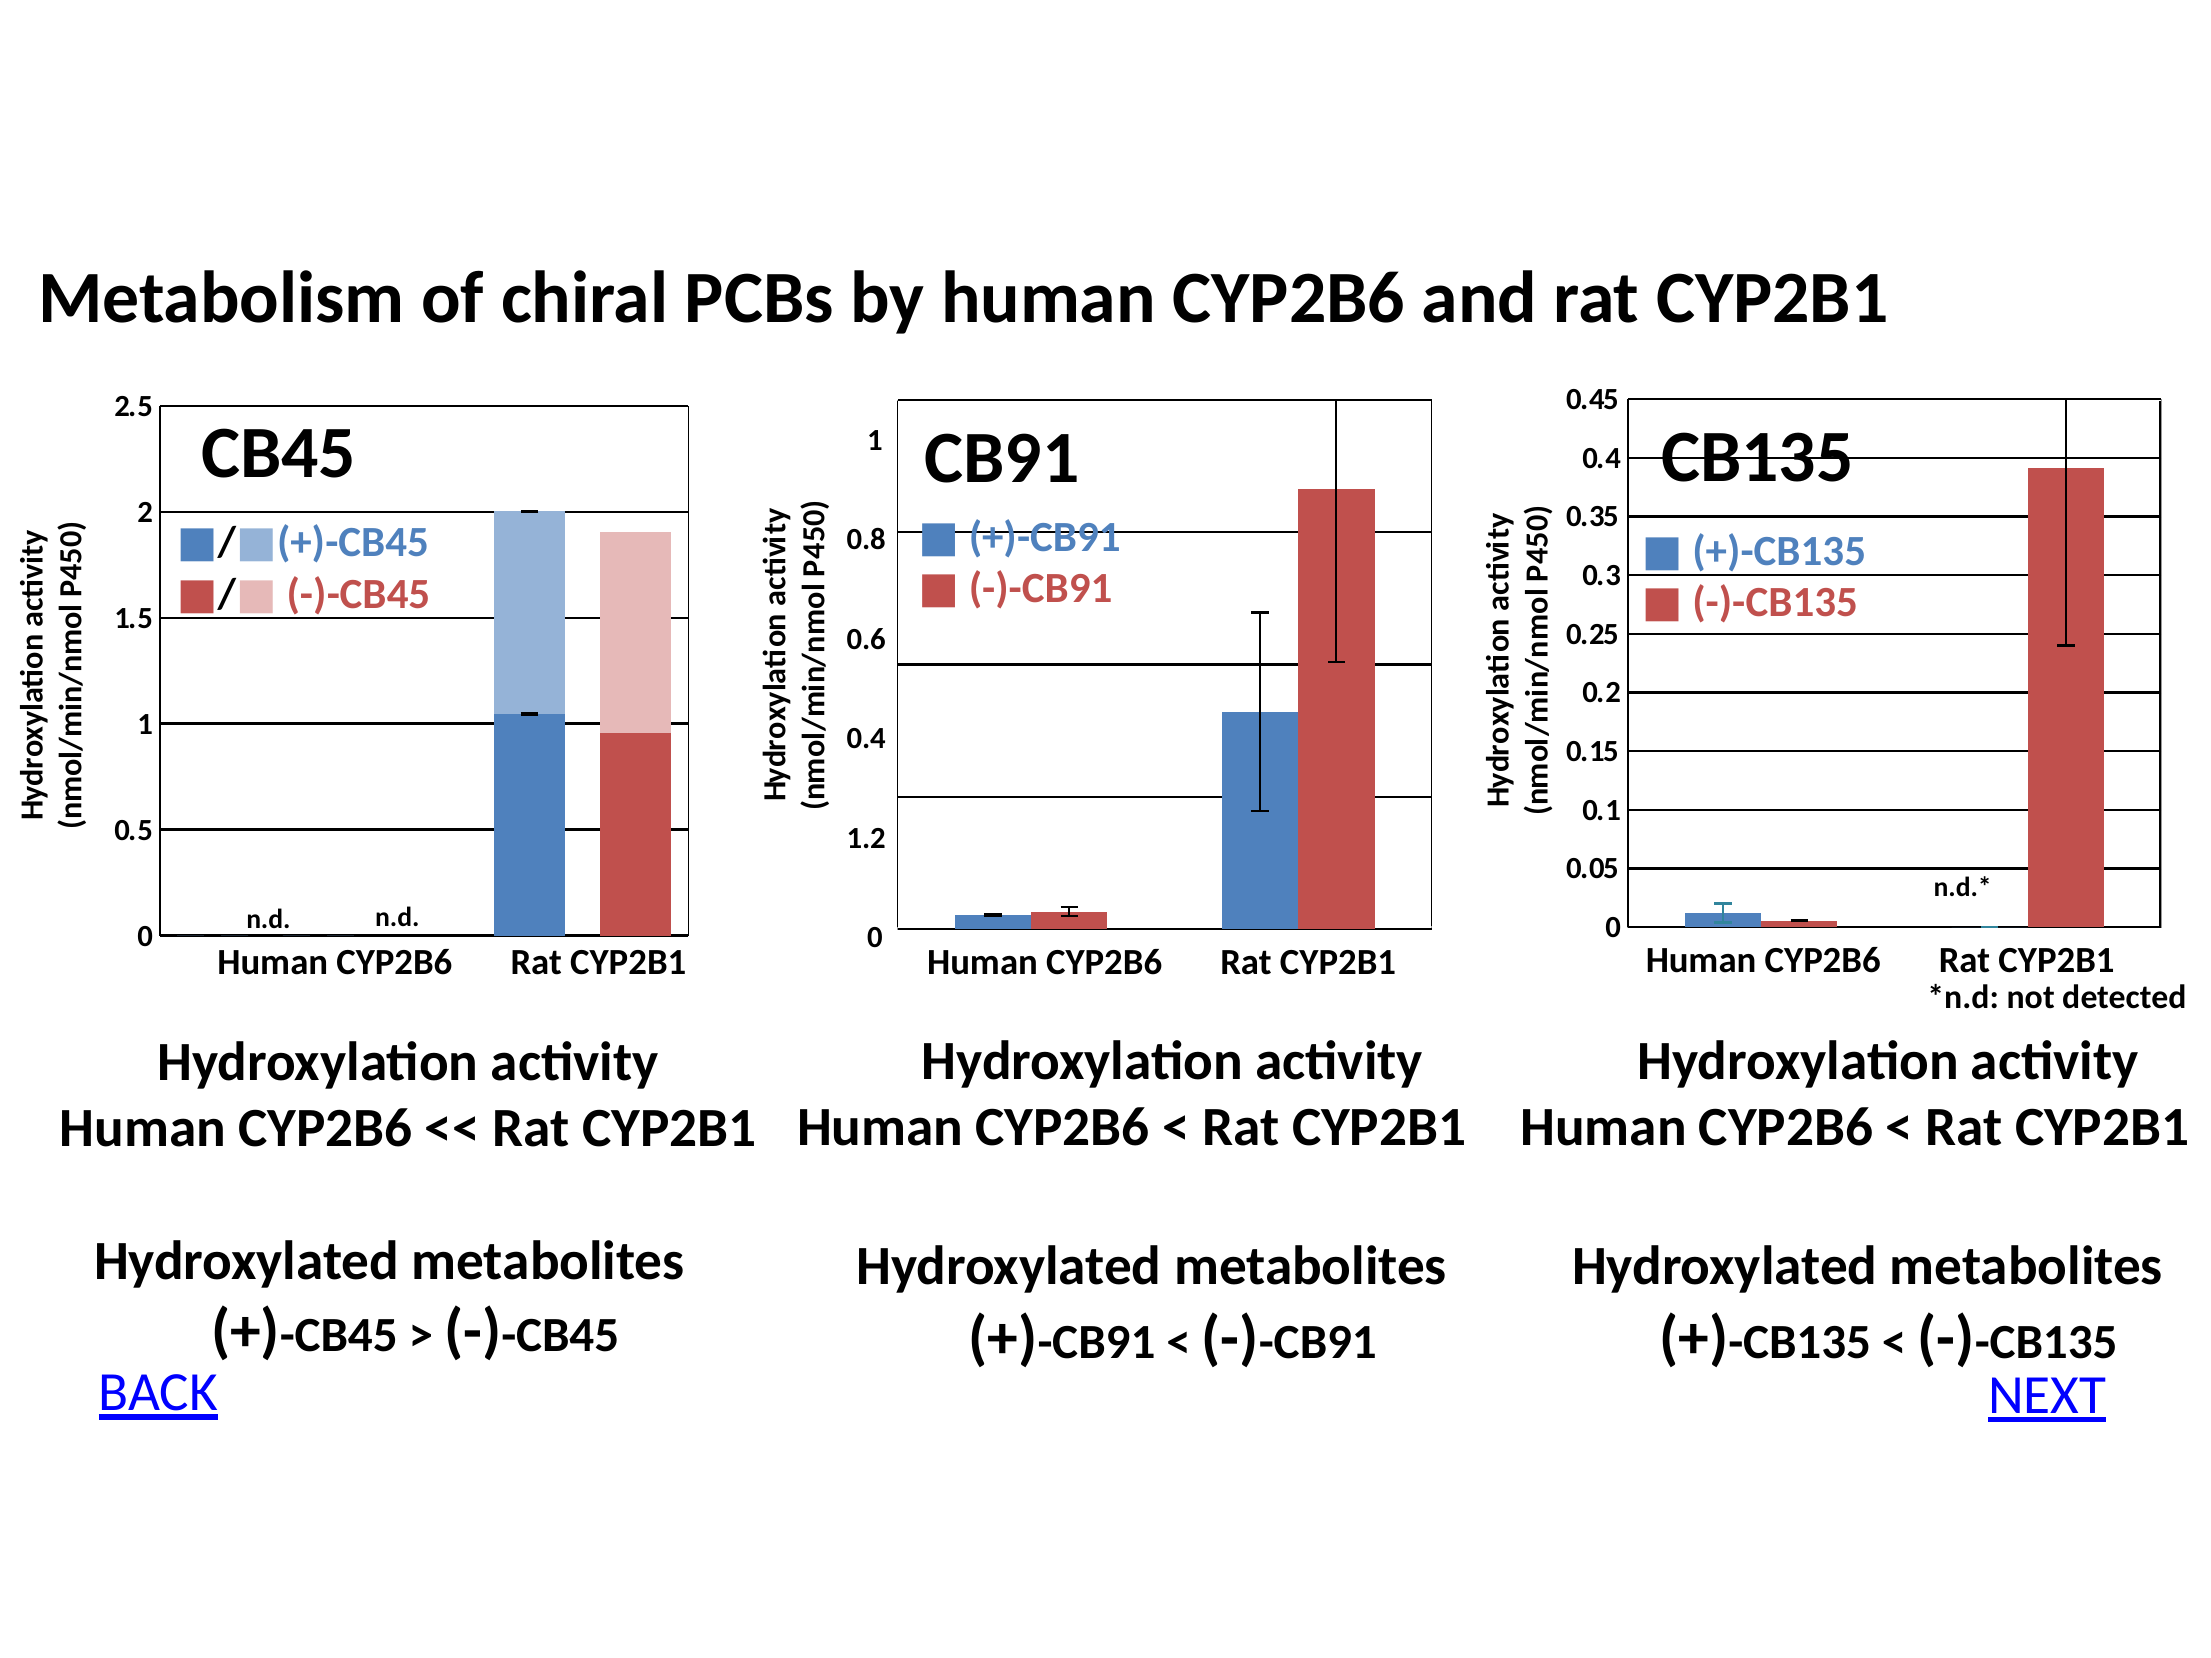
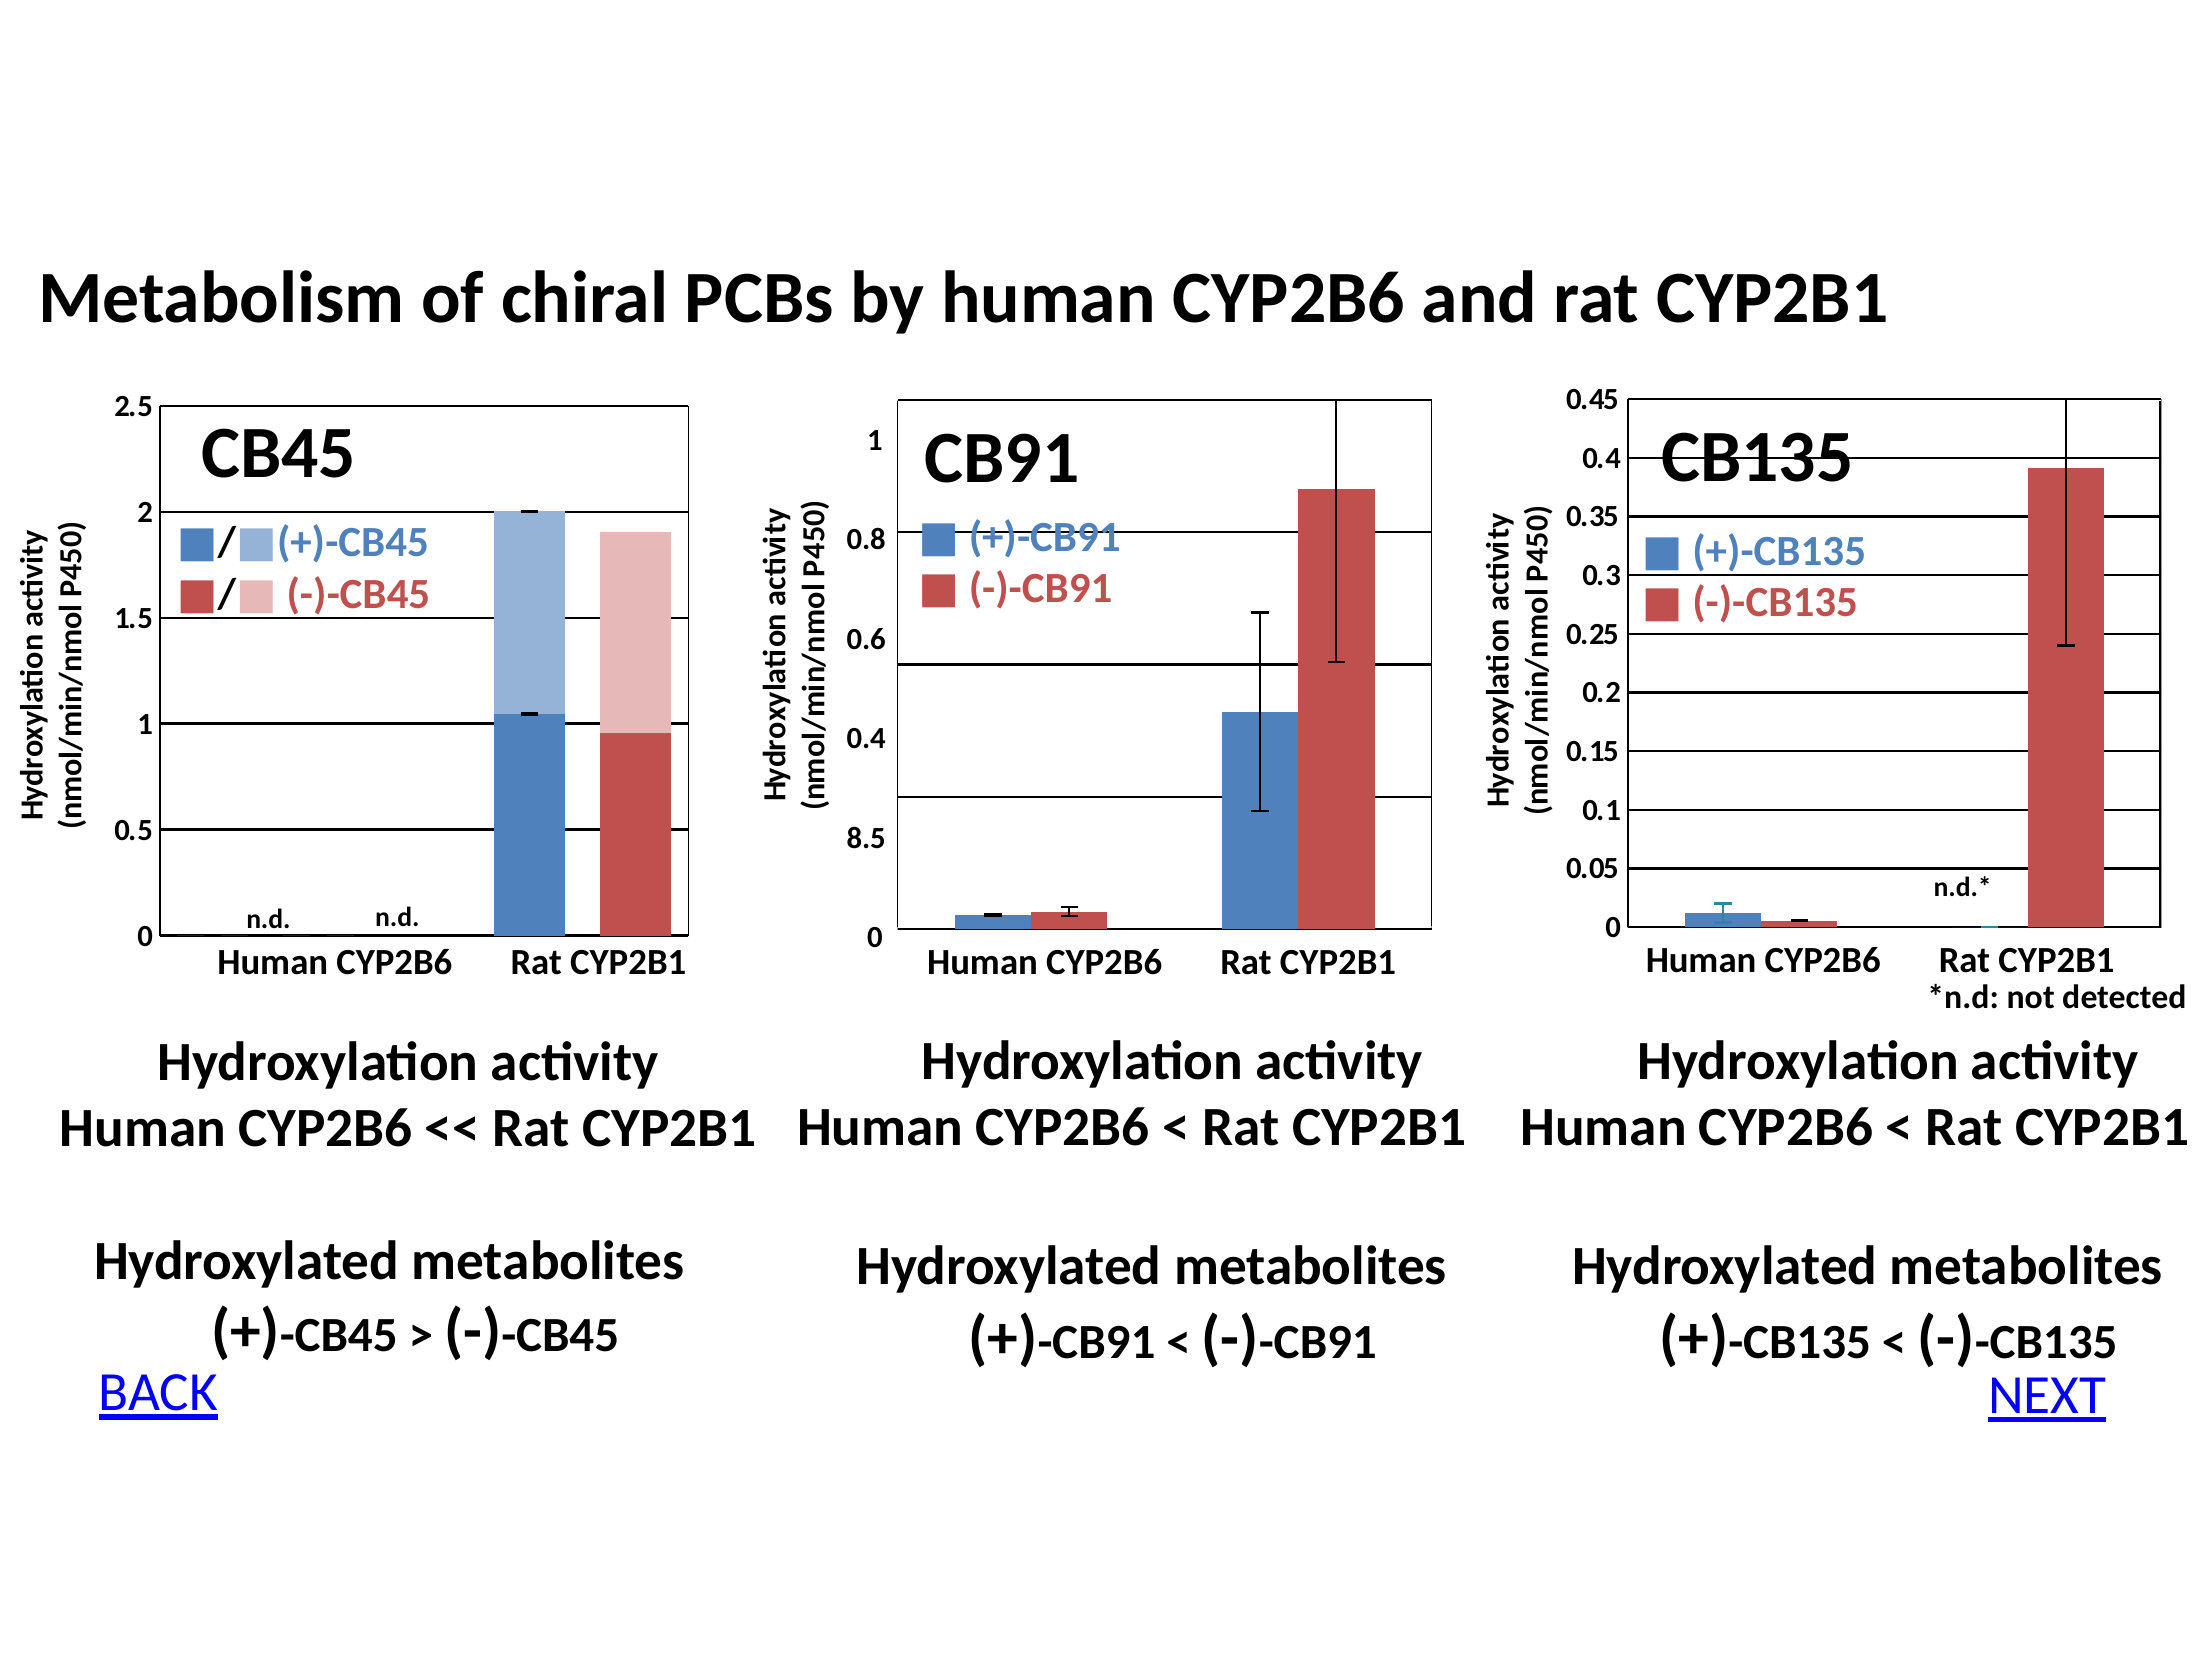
1.2: 1.2 -> 8.5
